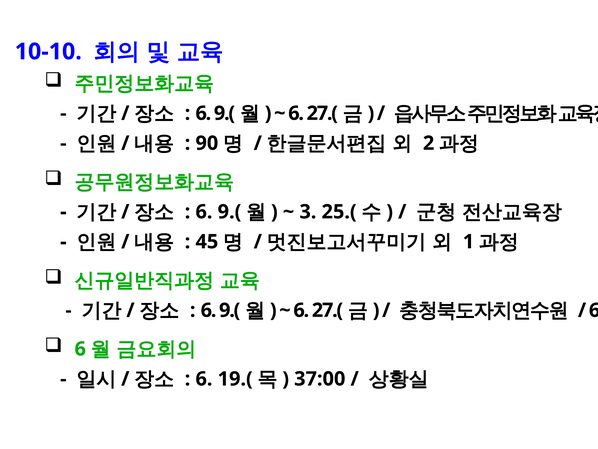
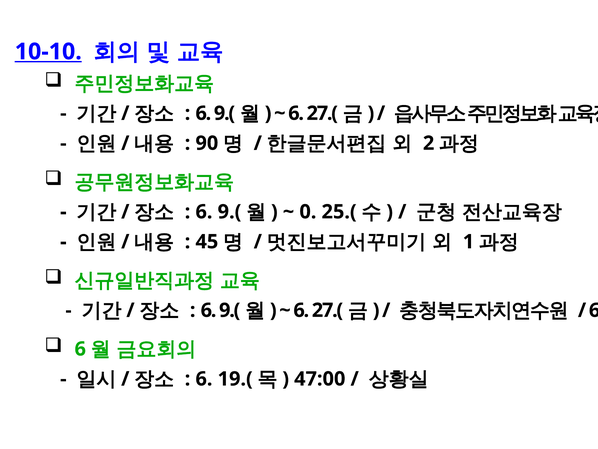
10-10 underline: none -> present
3: 3 -> 0
37:00: 37:00 -> 47:00
